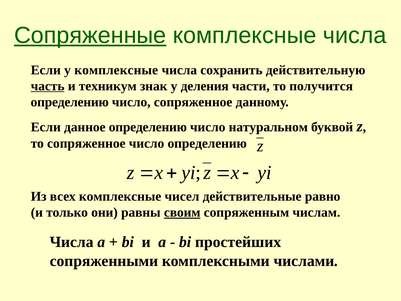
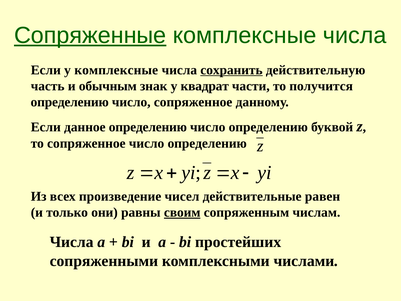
сохранить underline: none -> present
часть underline: present -> none
техникум: техникум -> обычным
деления: деления -> квадрат
натуральном at (268, 127): натуральном -> определению
всех комплексные: комплексные -> произведение
равно: равно -> равен
